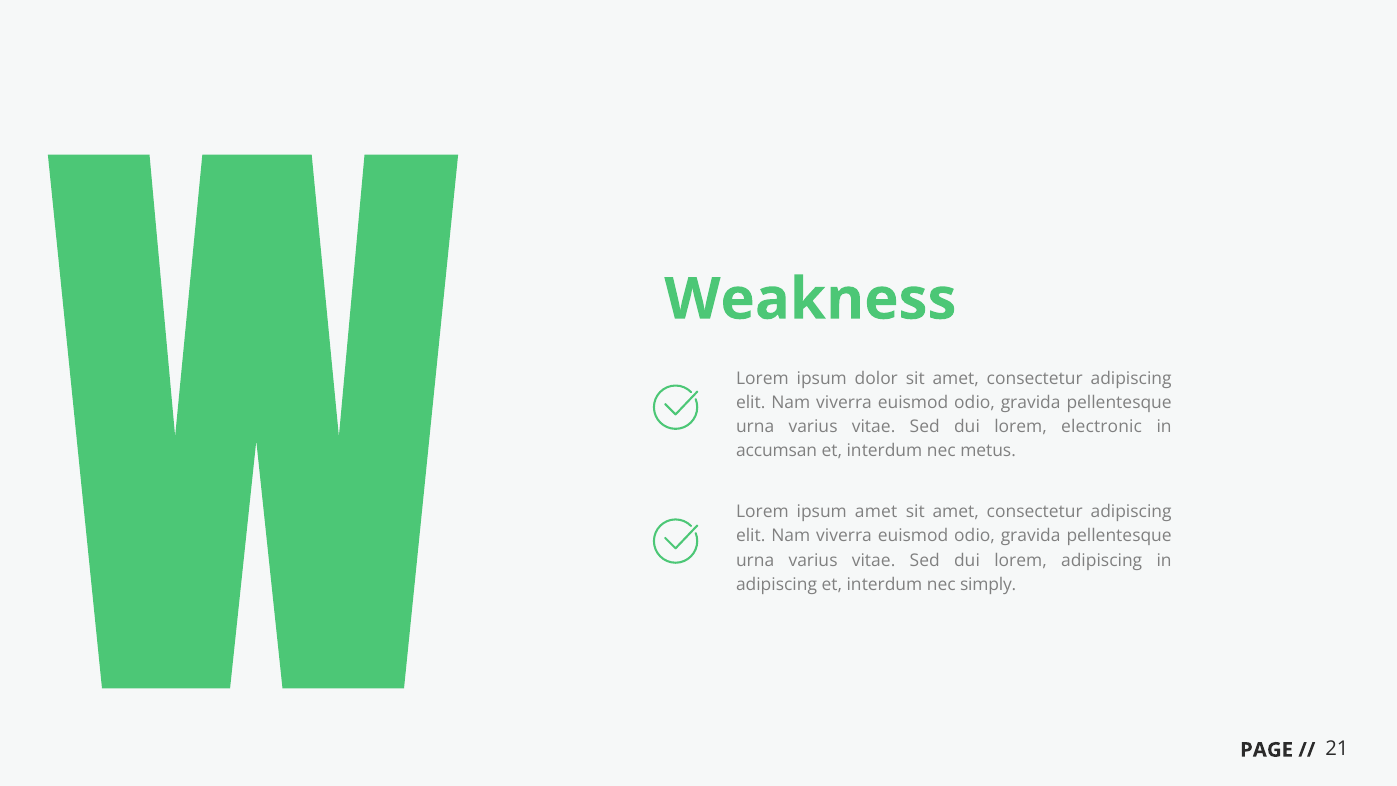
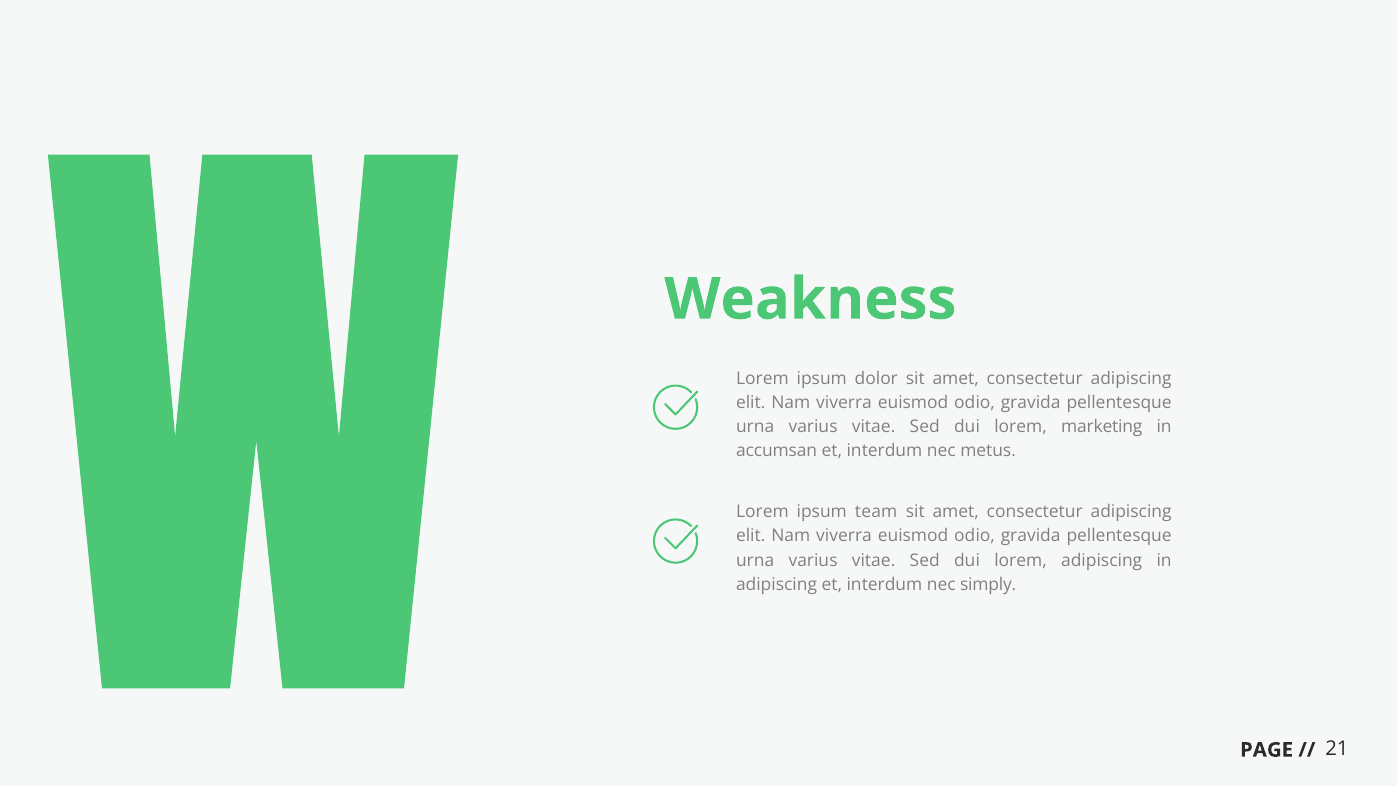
electronic: electronic -> marketing
ipsum amet: amet -> team
